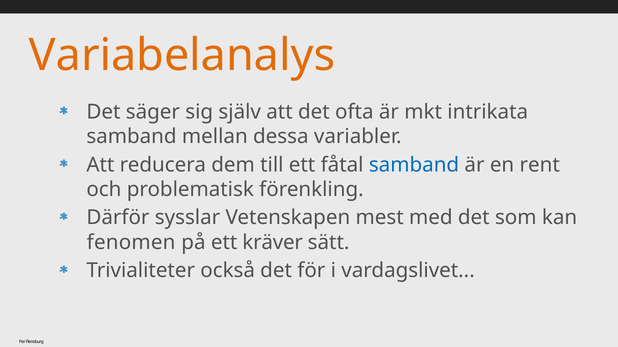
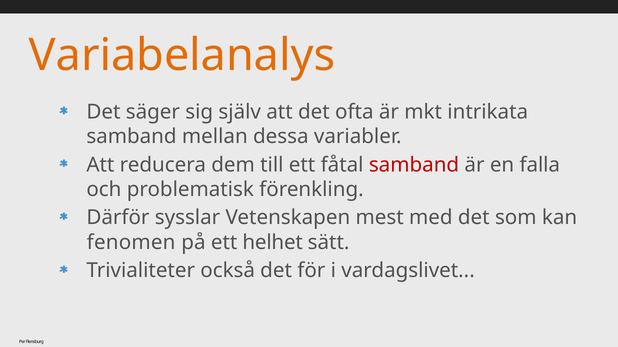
samband at (414, 165) colour: blue -> red
rent: rent -> falla
kräver: kräver -> helhet
